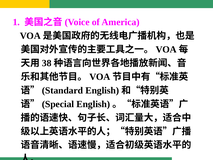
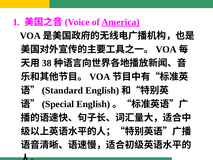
America underline: none -> present
